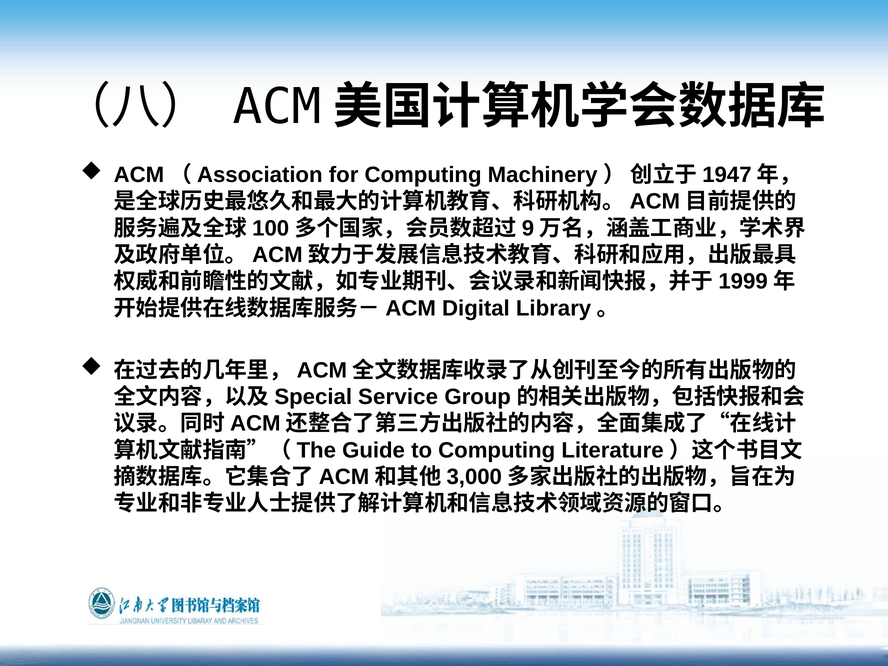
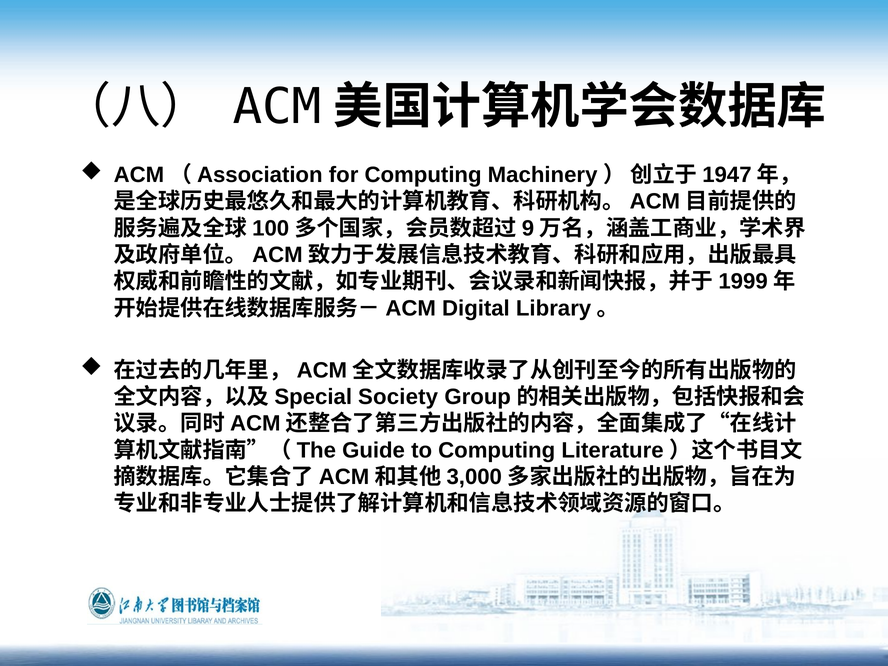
Service: Service -> Society
